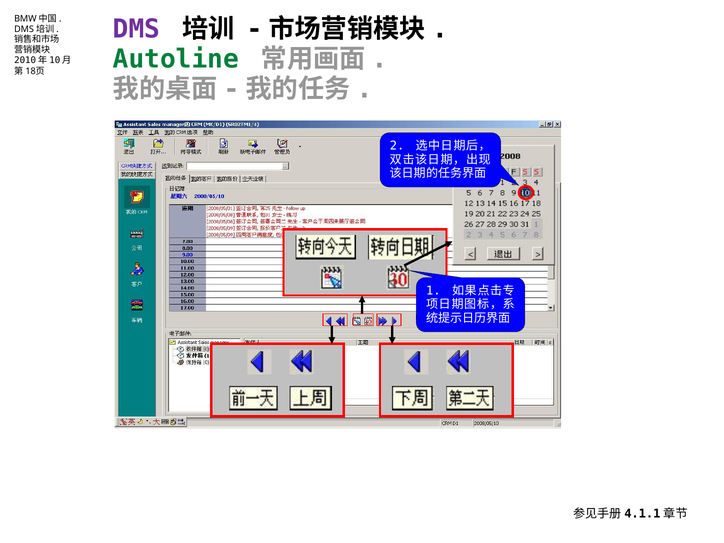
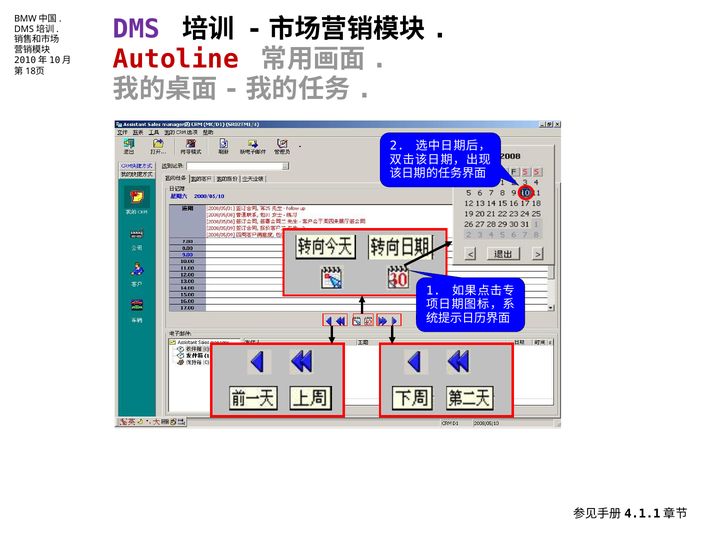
Autoline colour: green -> red
